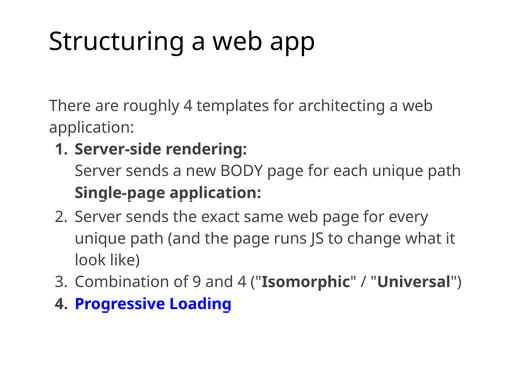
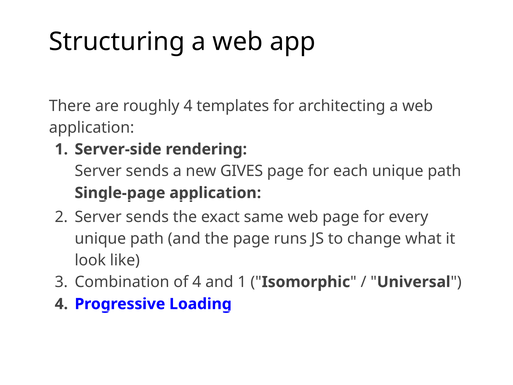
BODY: BODY -> GIVES
of 9: 9 -> 4
and 4: 4 -> 1
